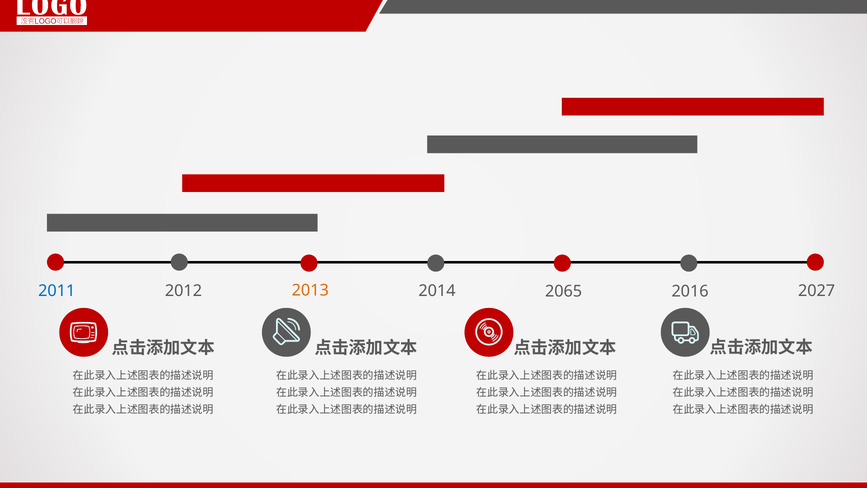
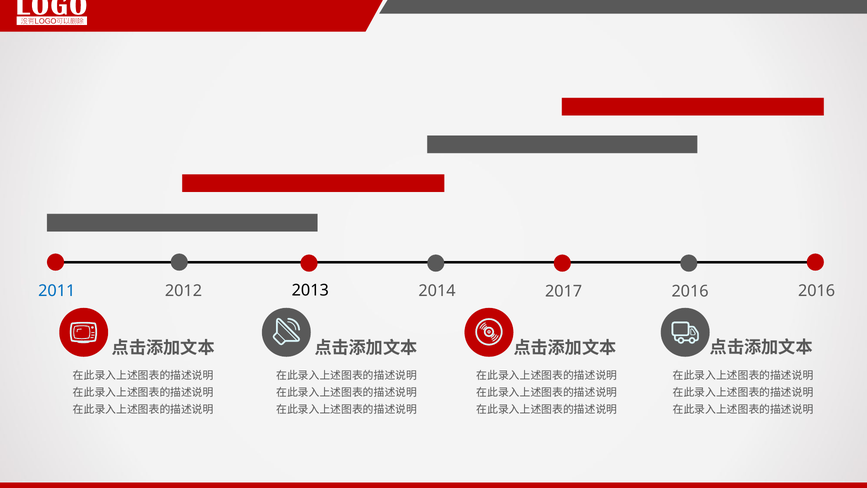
2013 colour: orange -> black
2027 at (817, 291): 2027 -> 2016
2065: 2065 -> 2017
